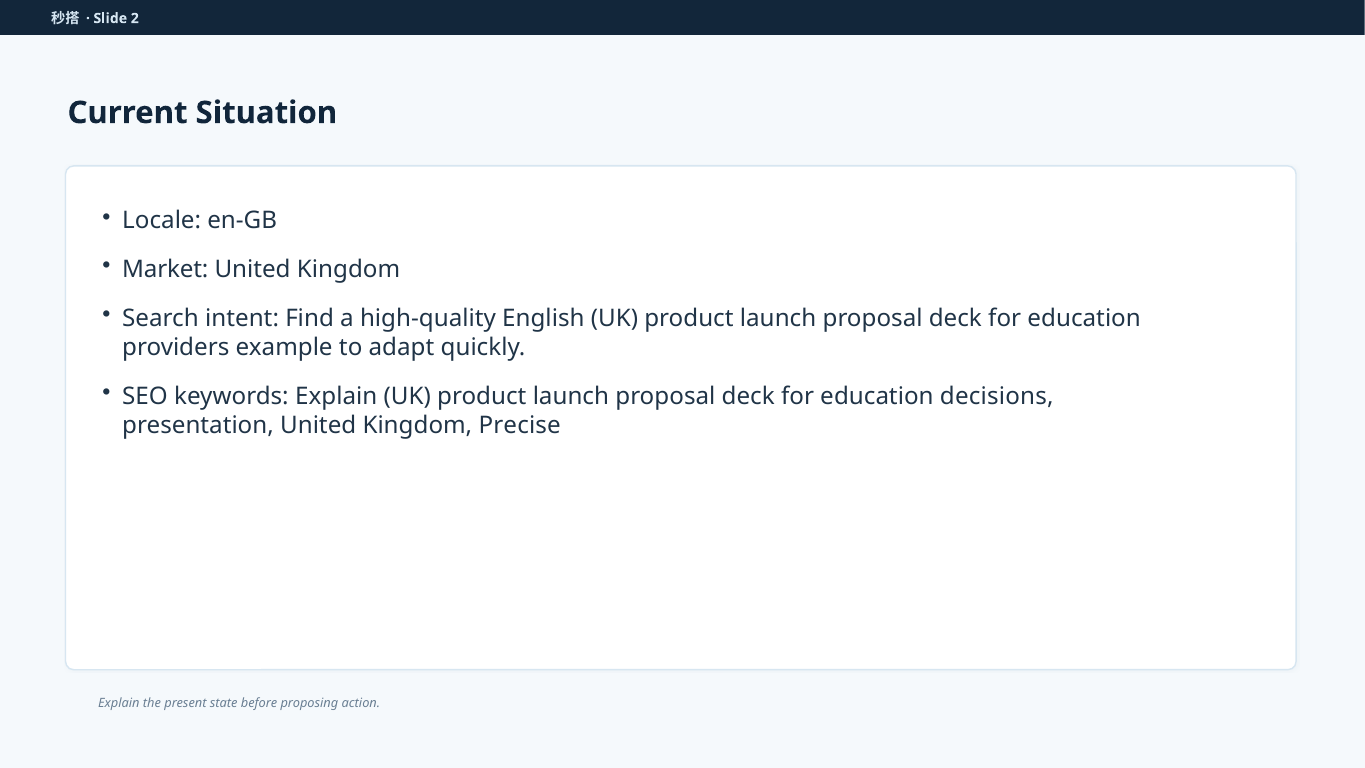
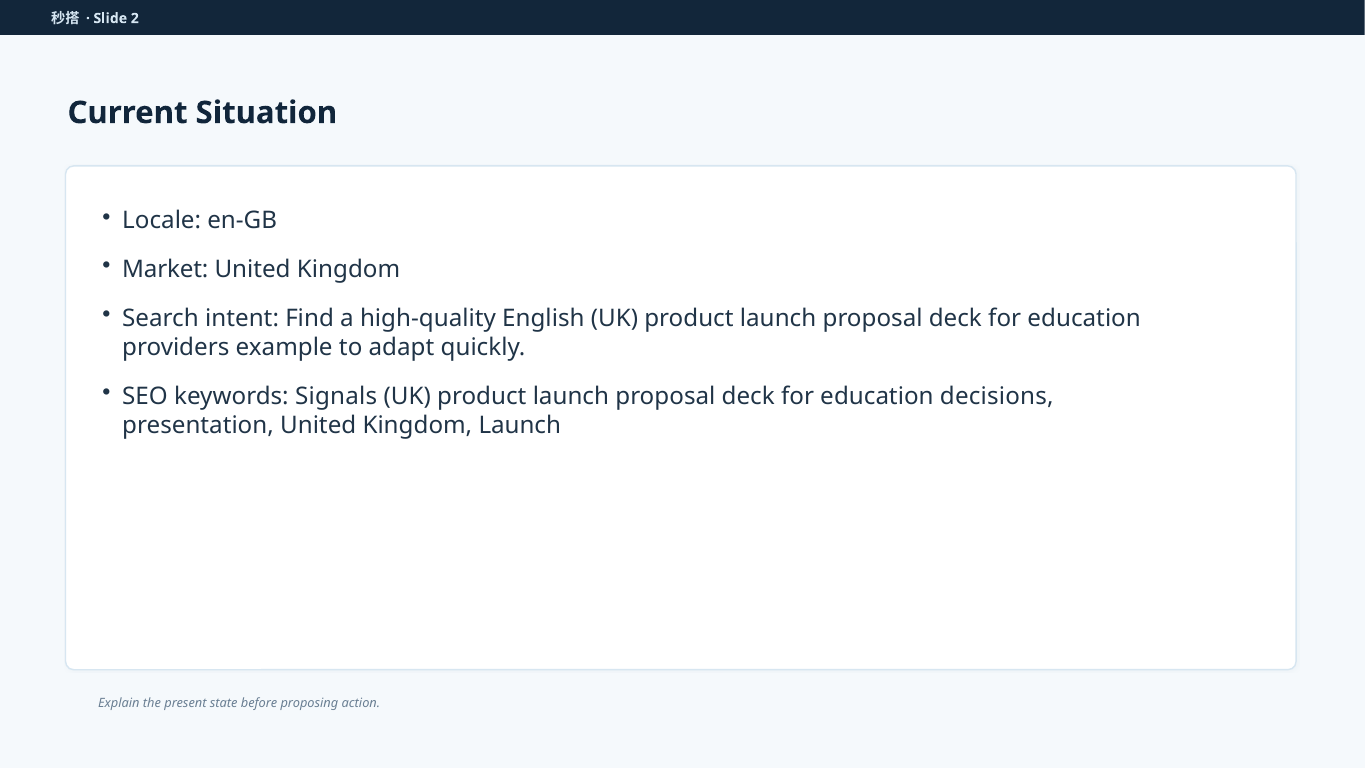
keywords Explain: Explain -> Signals
Kingdom Precise: Precise -> Launch
